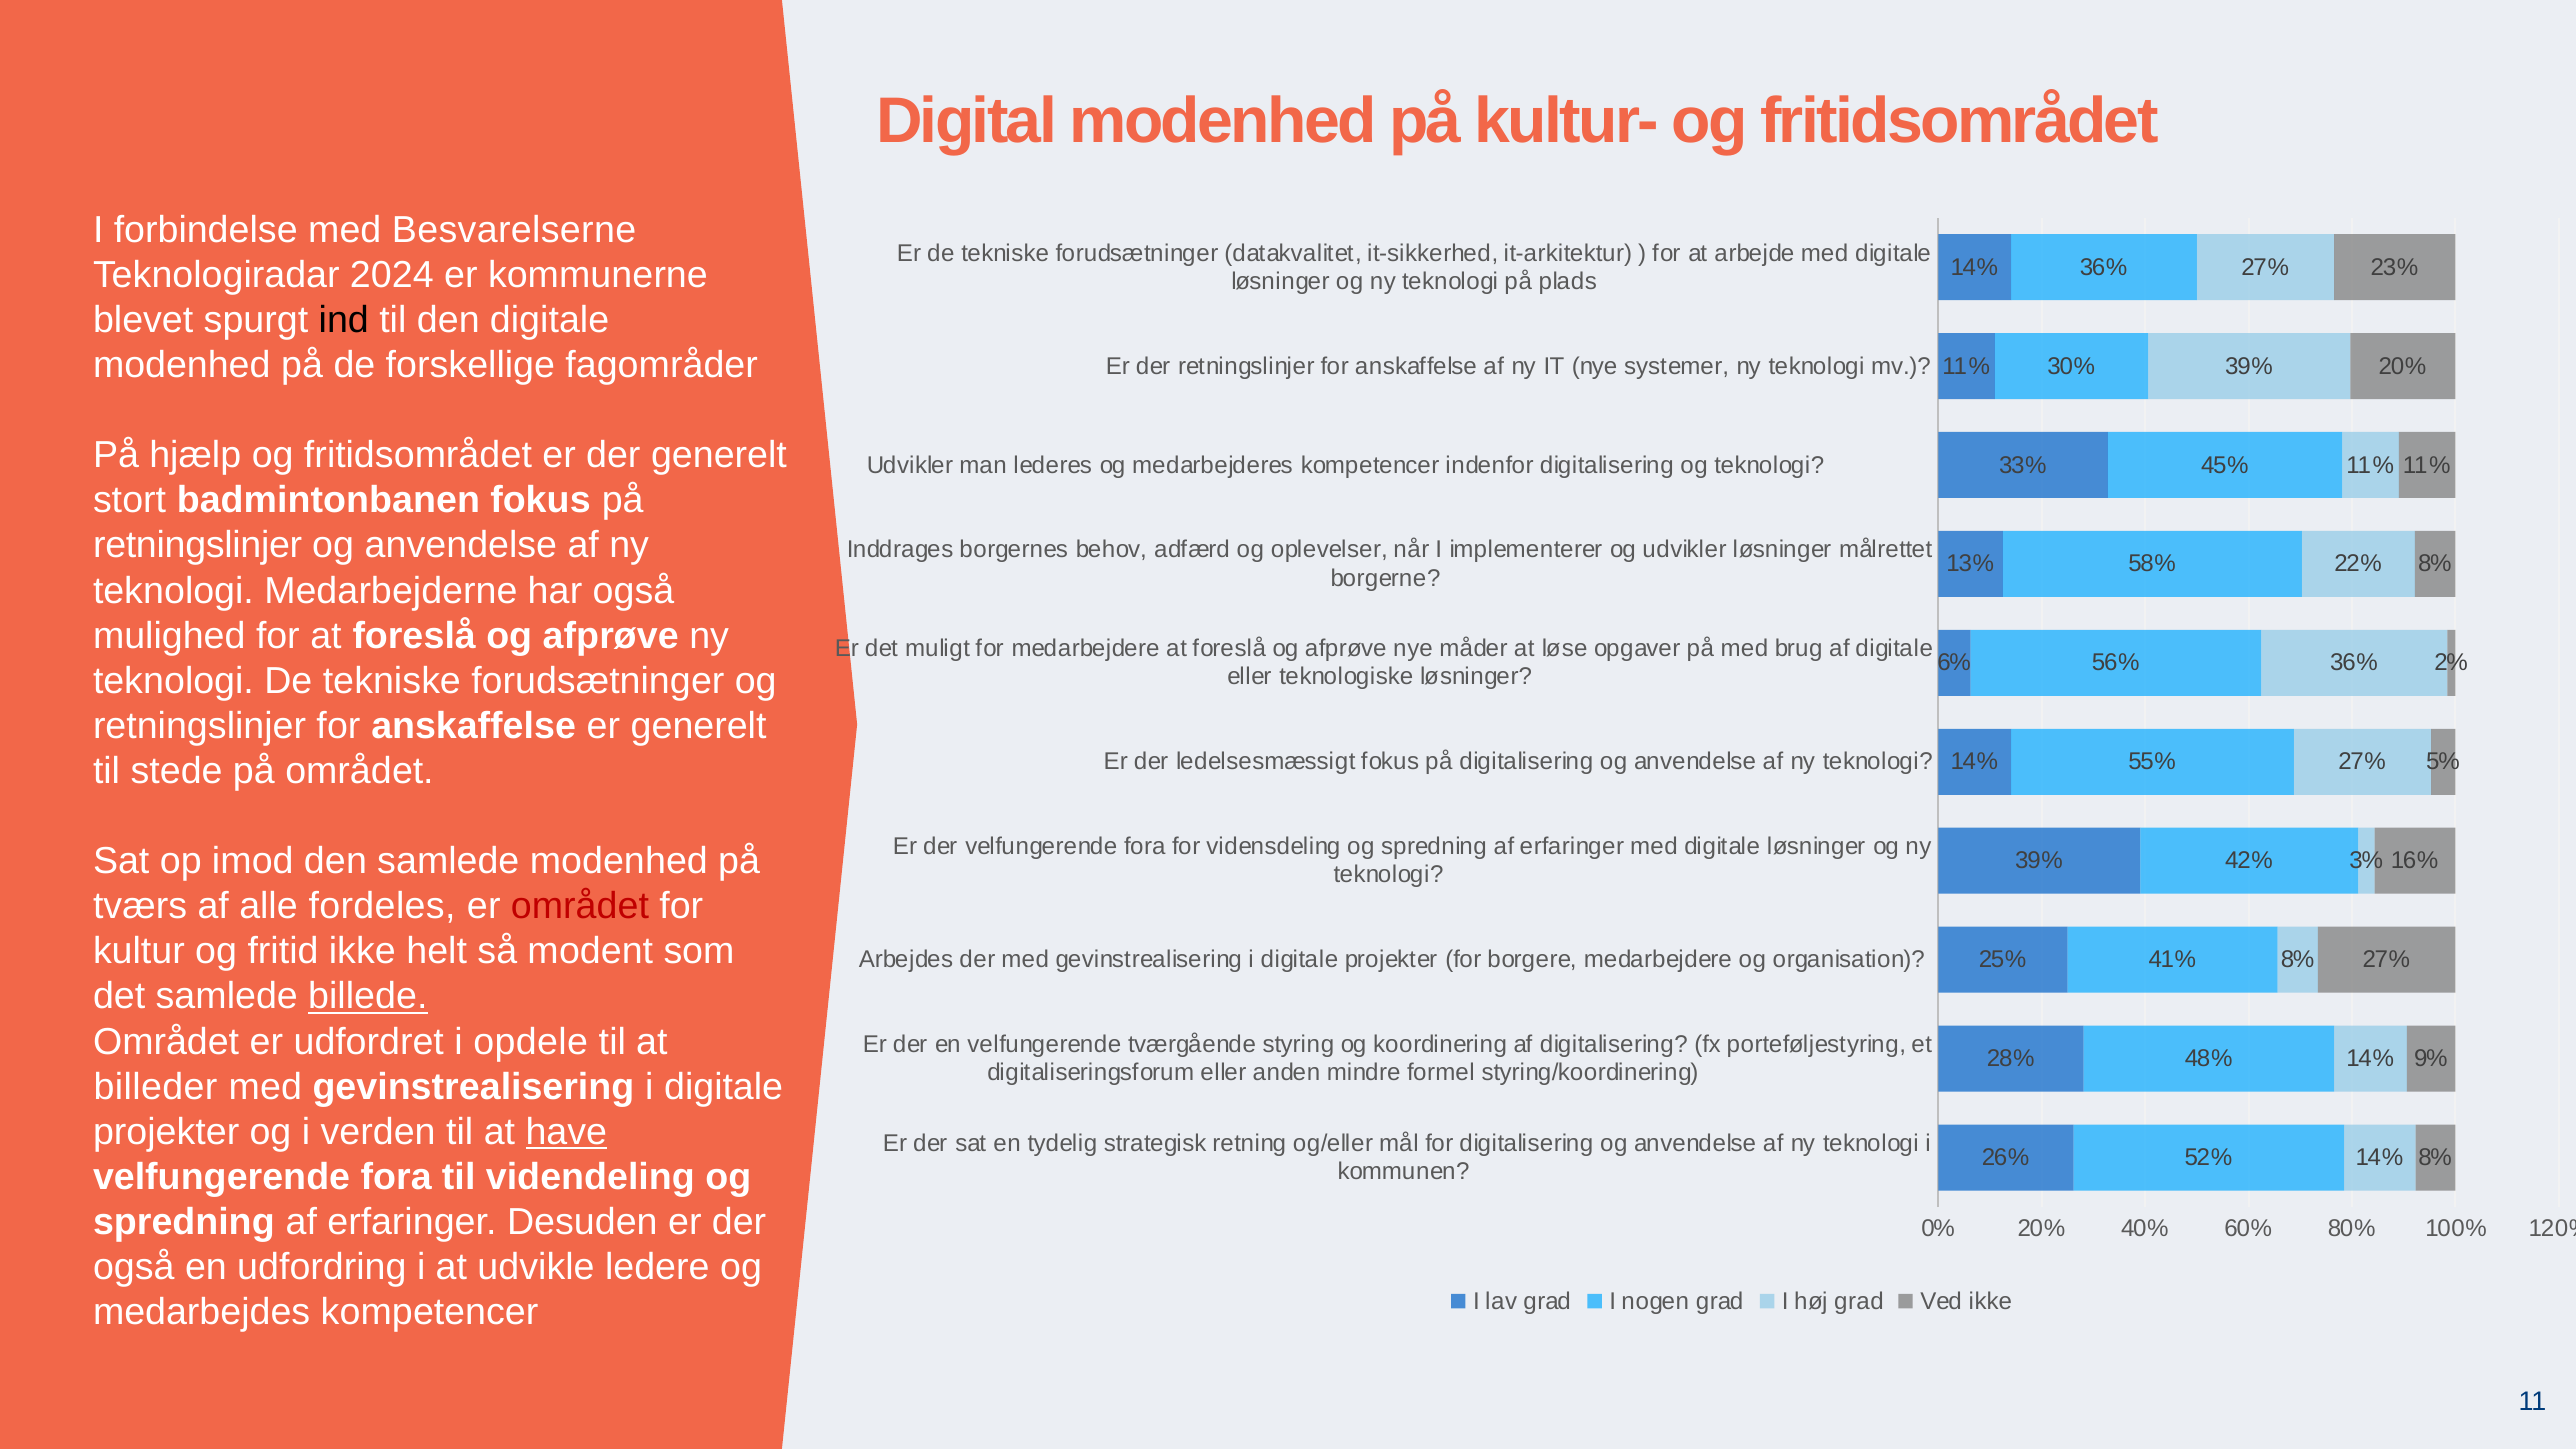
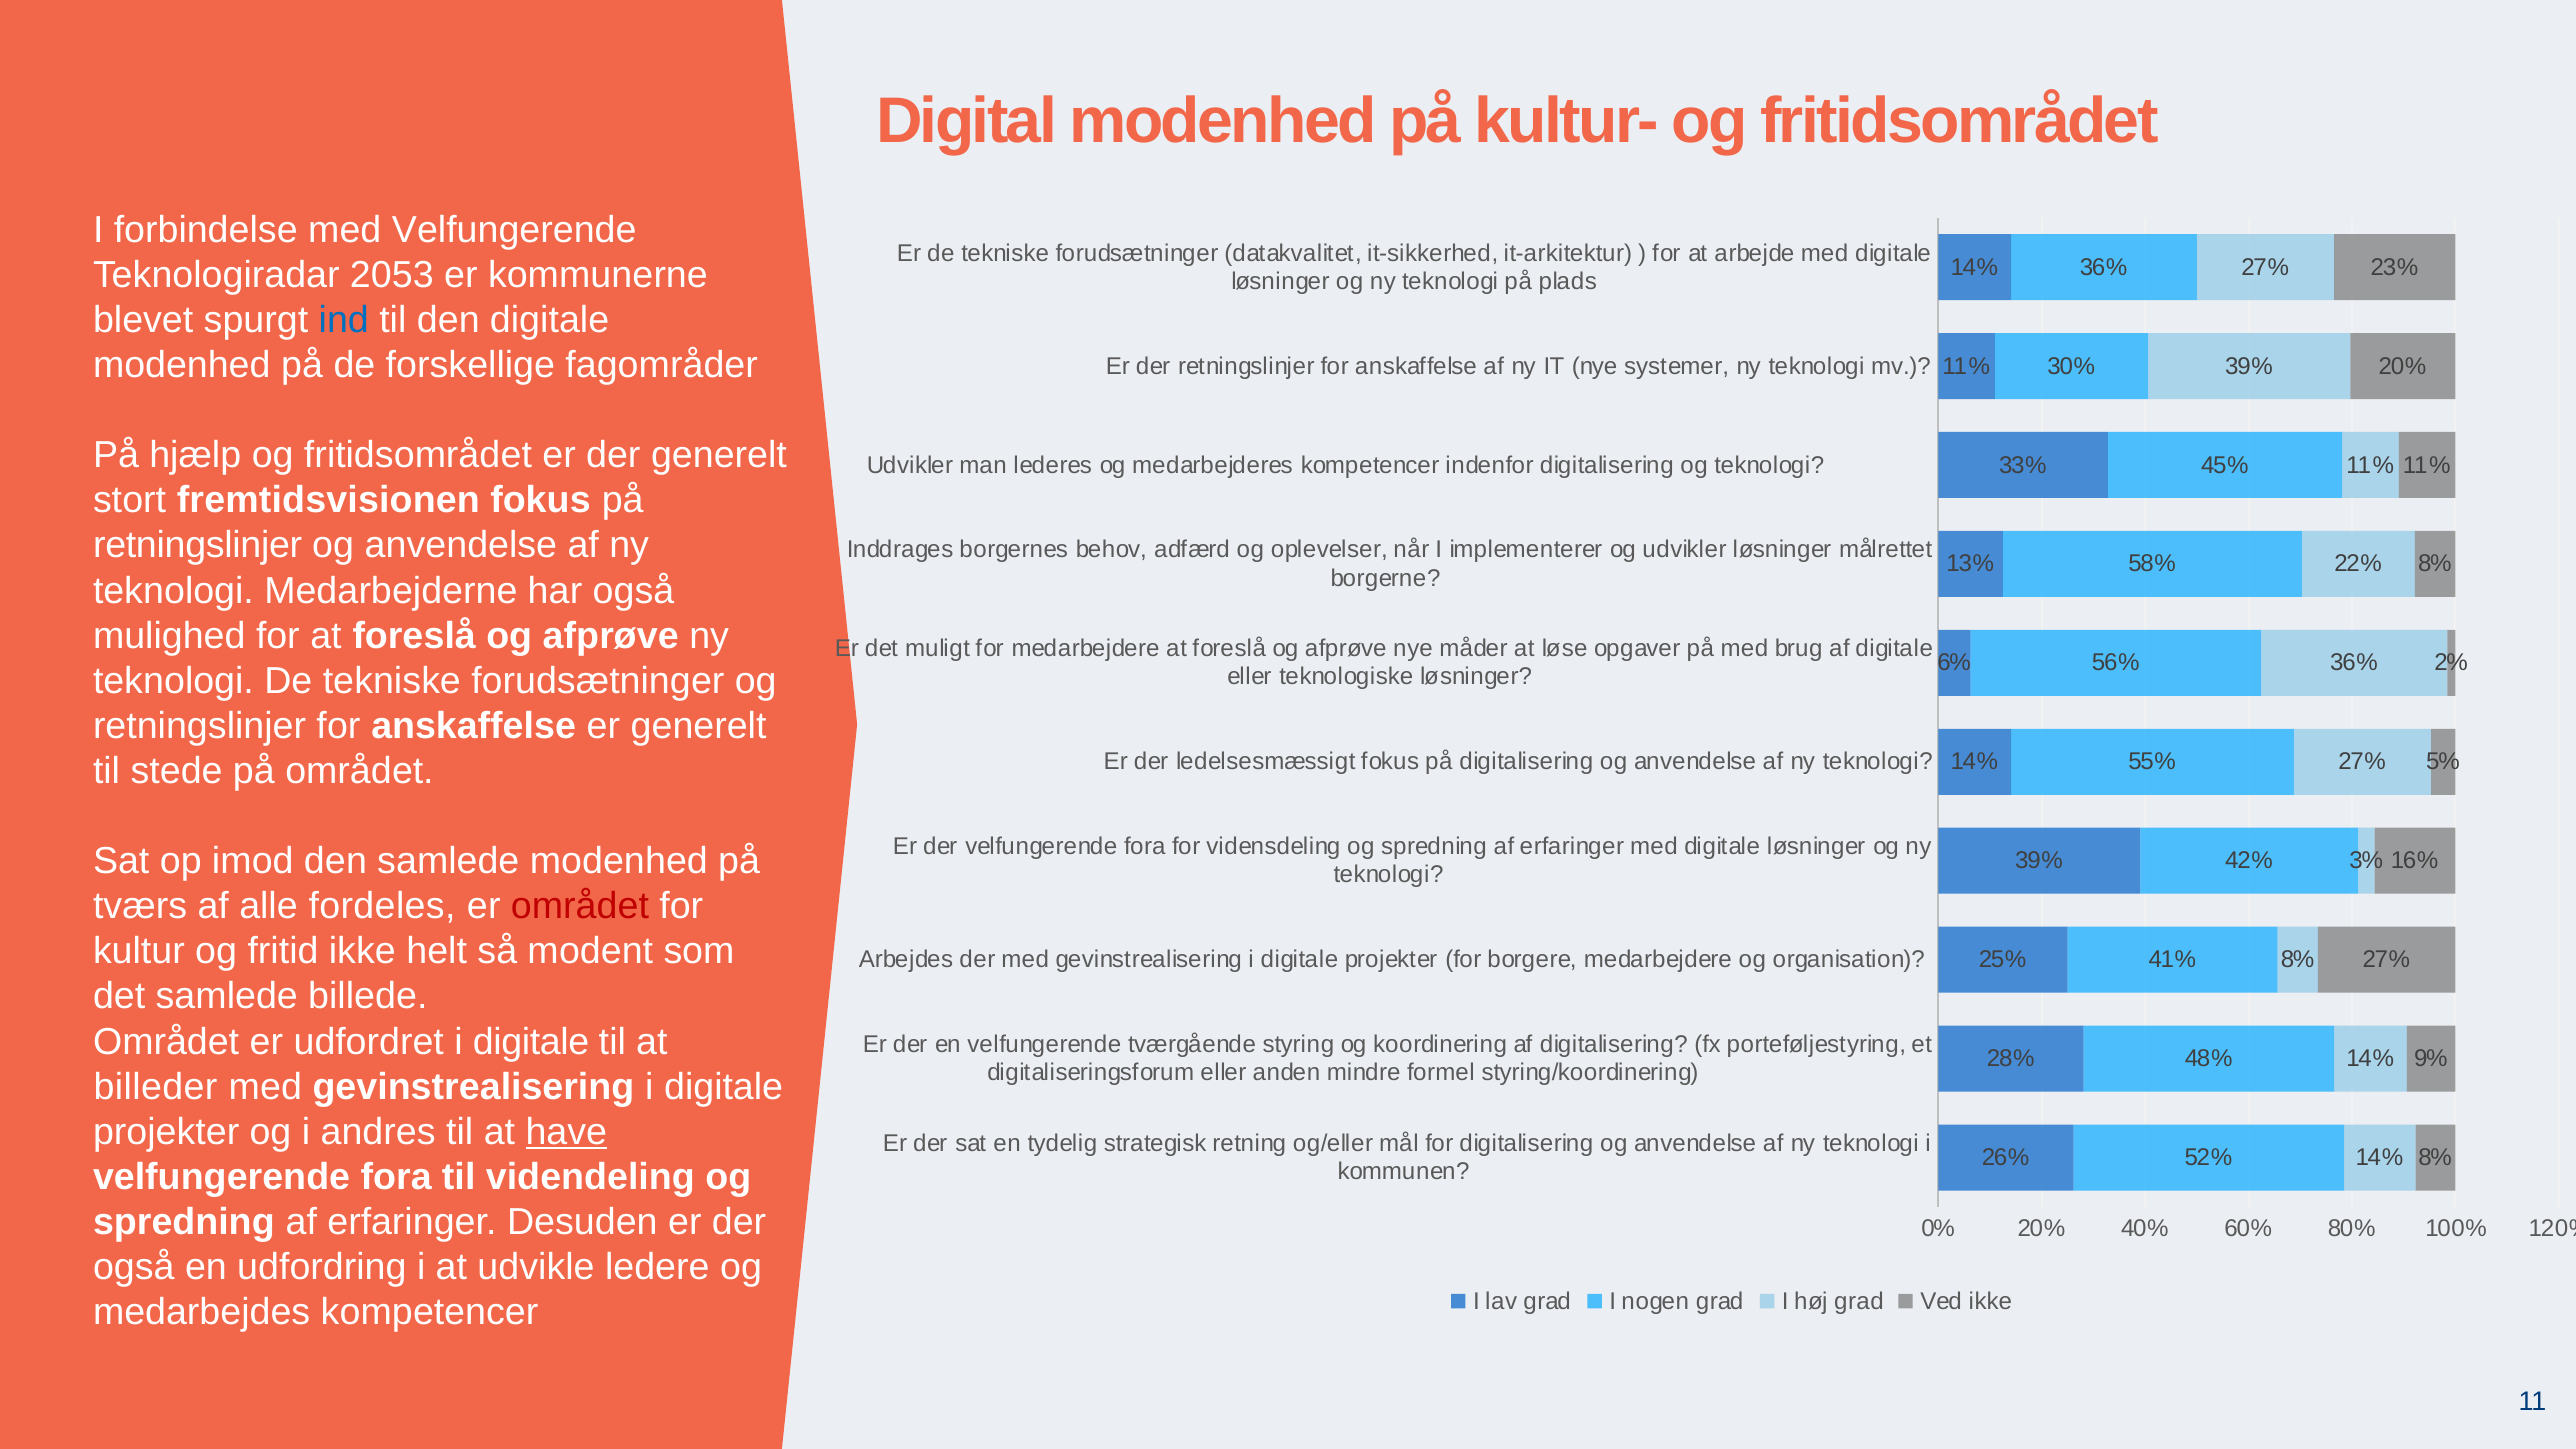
med Besvarelserne: Besvarelserne -> Velfungerende
2024: 2024 -> 2053
ind colour: black -> blue
badmintonbanen: badmintonbanen -> fremtidsvisionen
billede underline: present -> none
udfordret i opdele: opdele -> digitale
verden: verden -> andres
